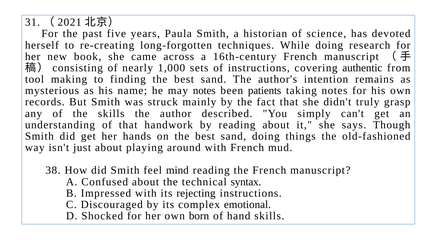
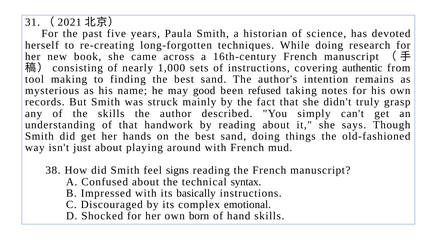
may notes: notes -> good
patients: patients -> refused
mind: mind -> signs
rejecting: rejecting -> basically
